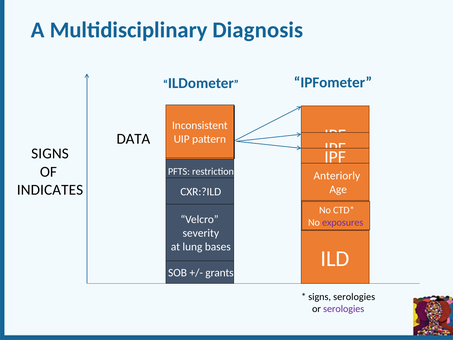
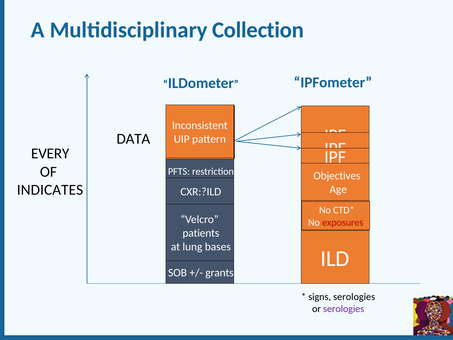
Diagnosis: Diagnosis -> Collection
SIGNS at (50, 154): SIGNS -> EVERY
Anteriorly: Anteriorly -> Objectives
exposures colour: purple -> red
severity: severity -> patients
